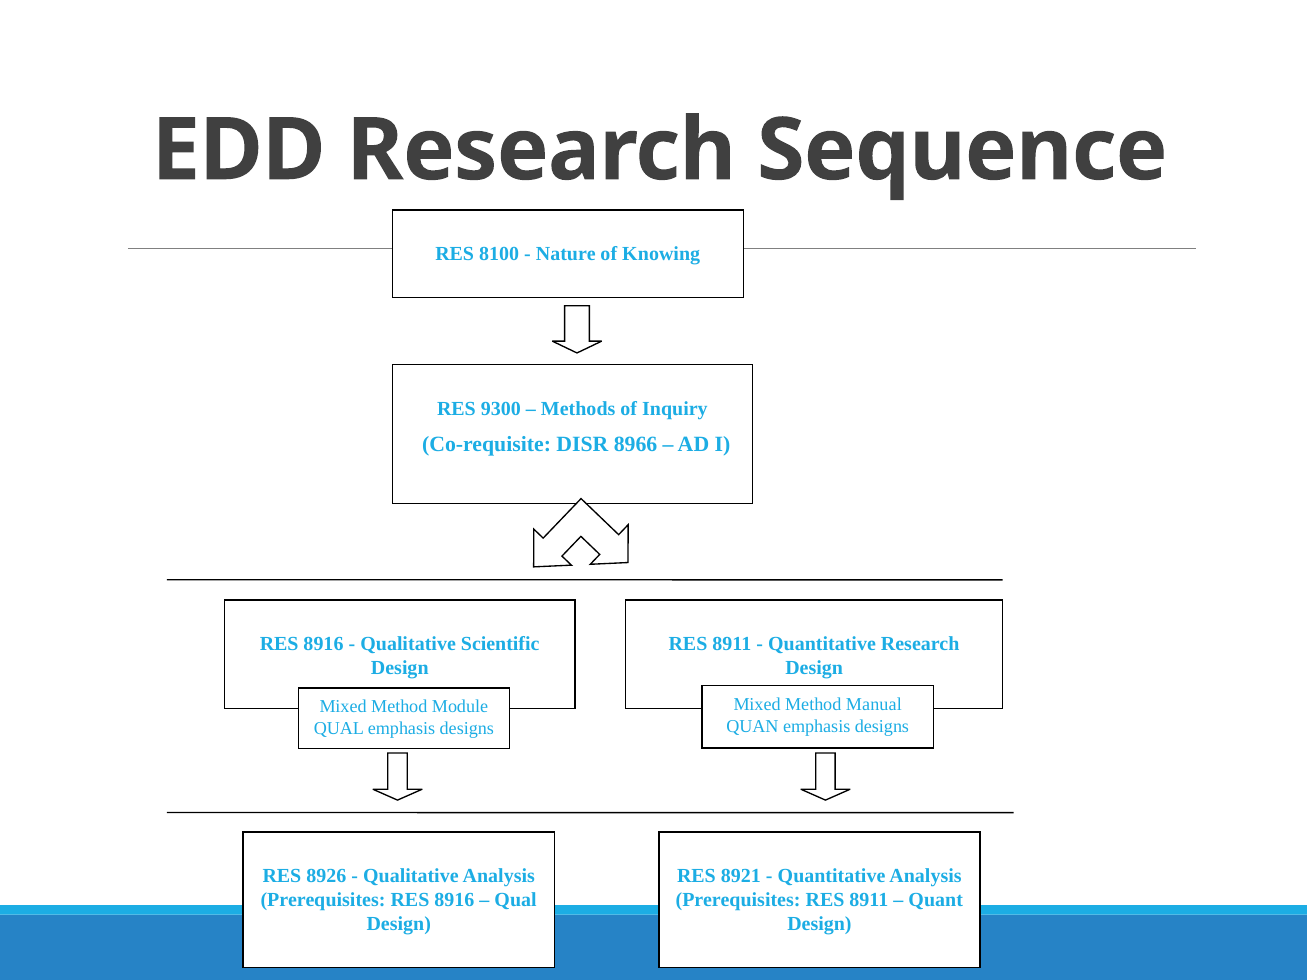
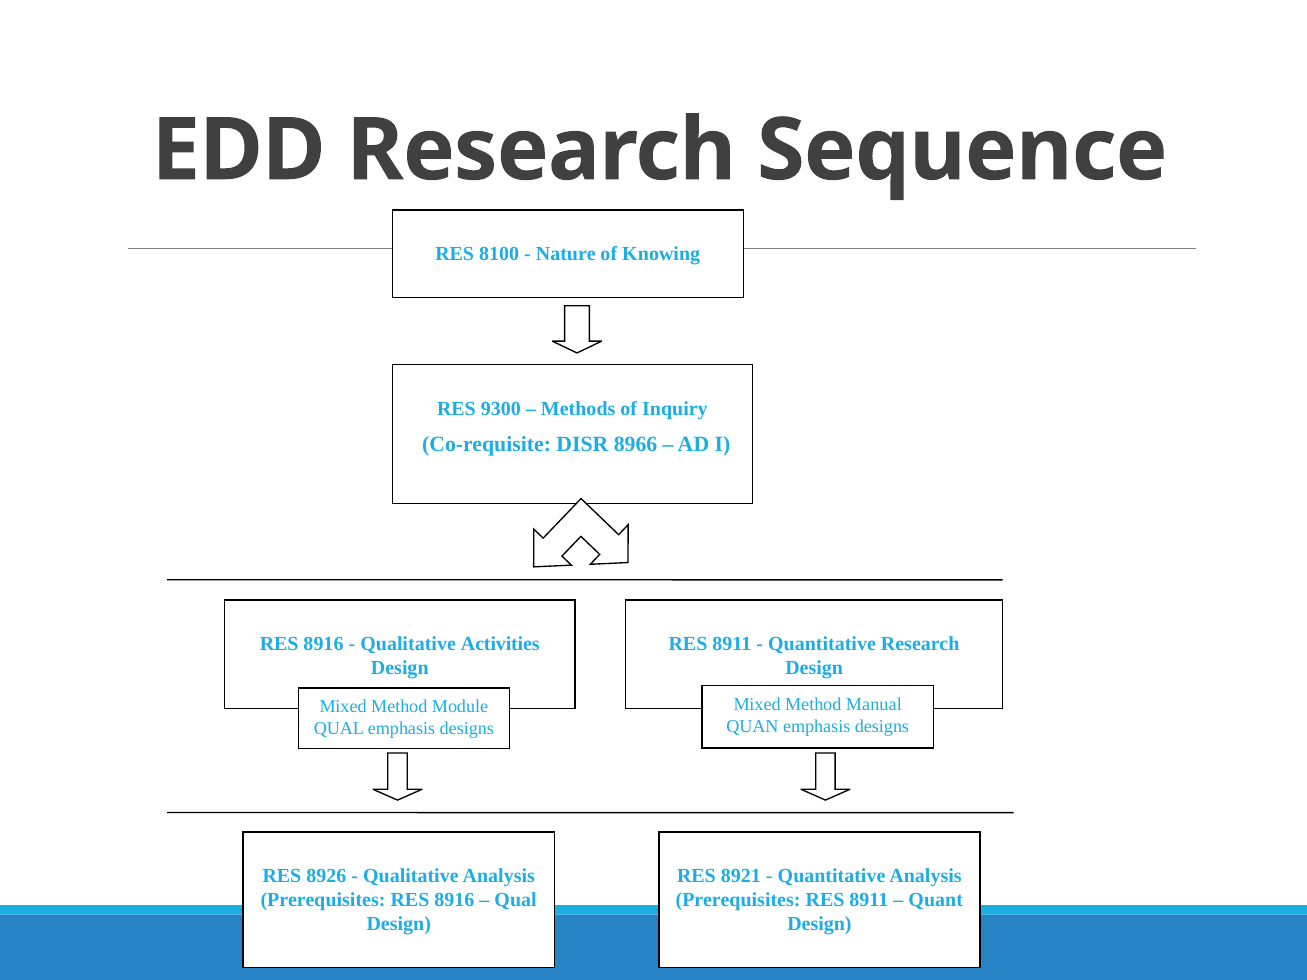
Scientific: Scientific -> Activities
